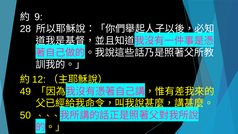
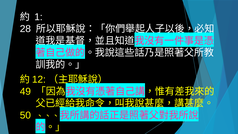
9: 9 -> 1
